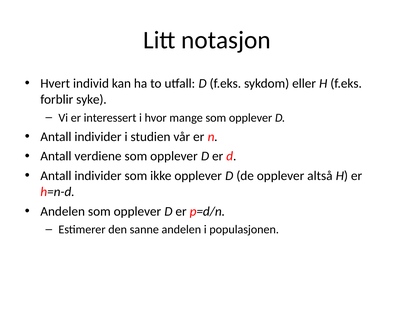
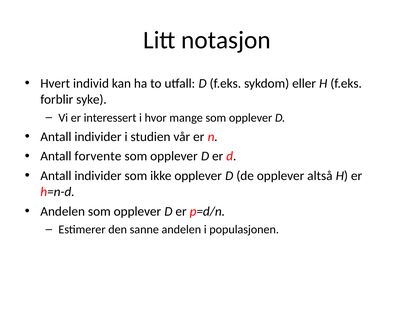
verdiene: verdiene -> forvente
